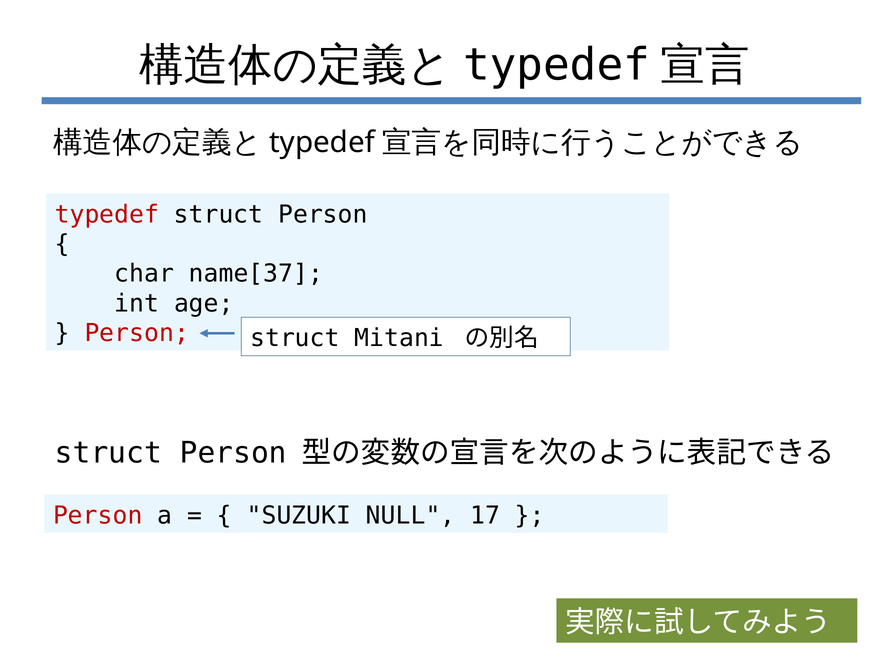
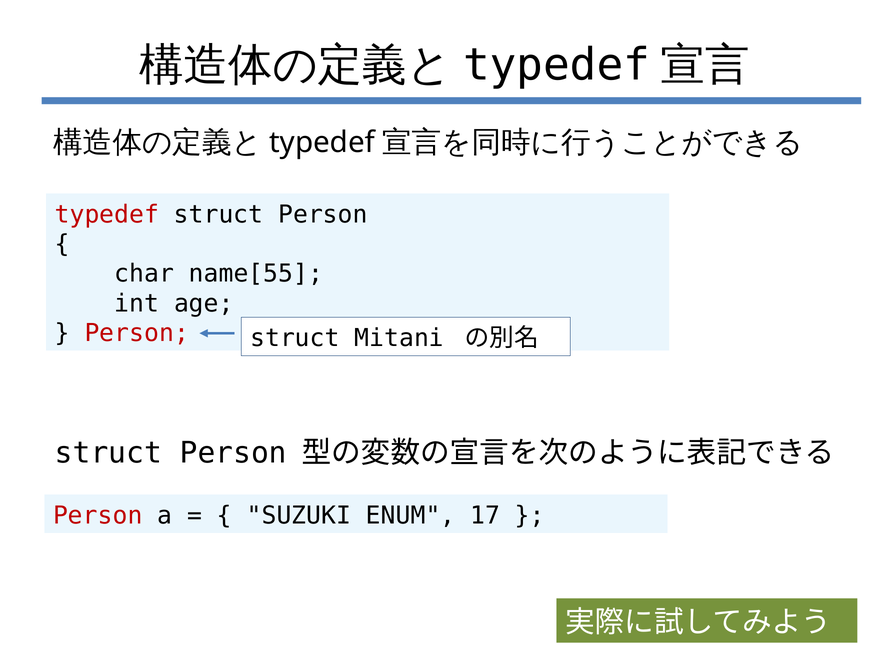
name[37: name[37 -> name[55
NULL: NULL -> ENUM
